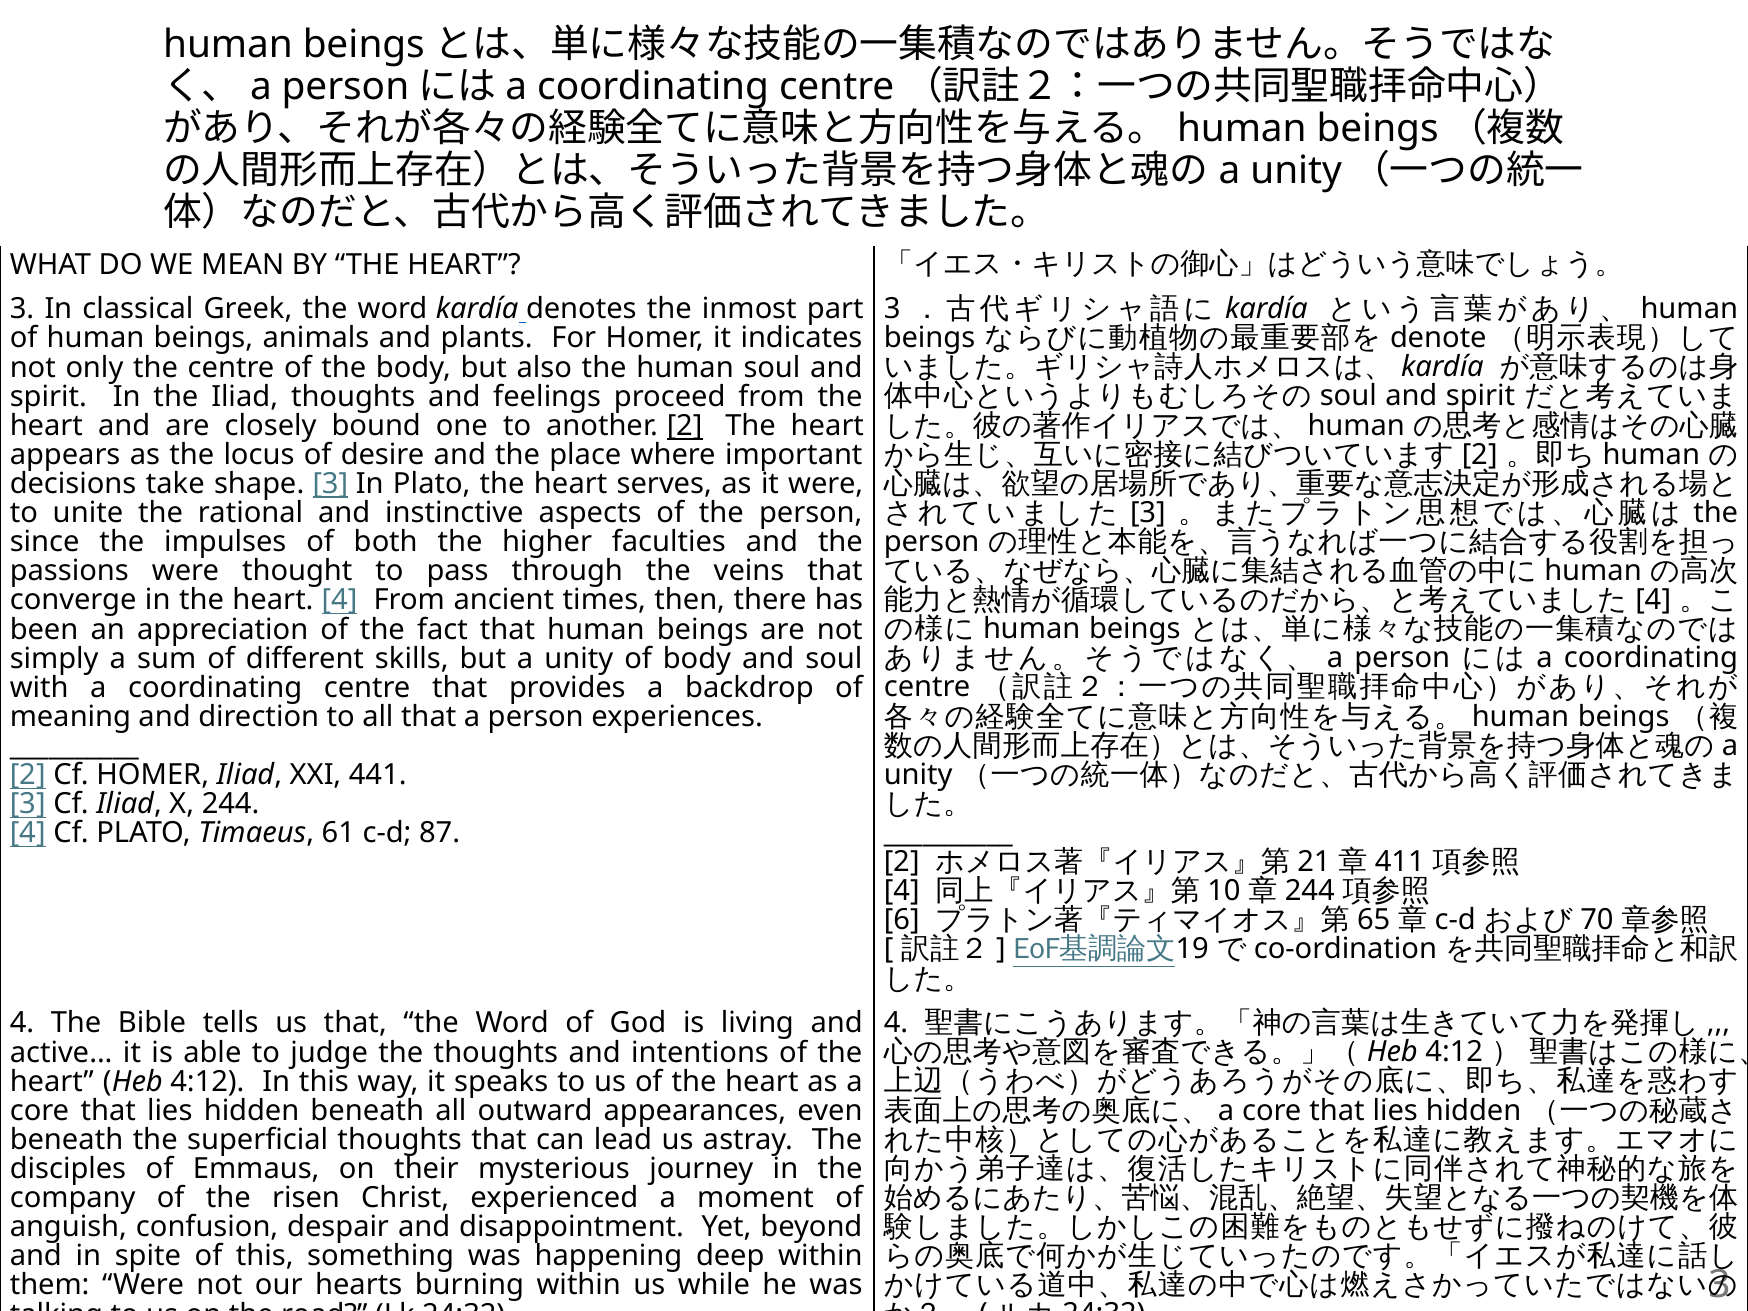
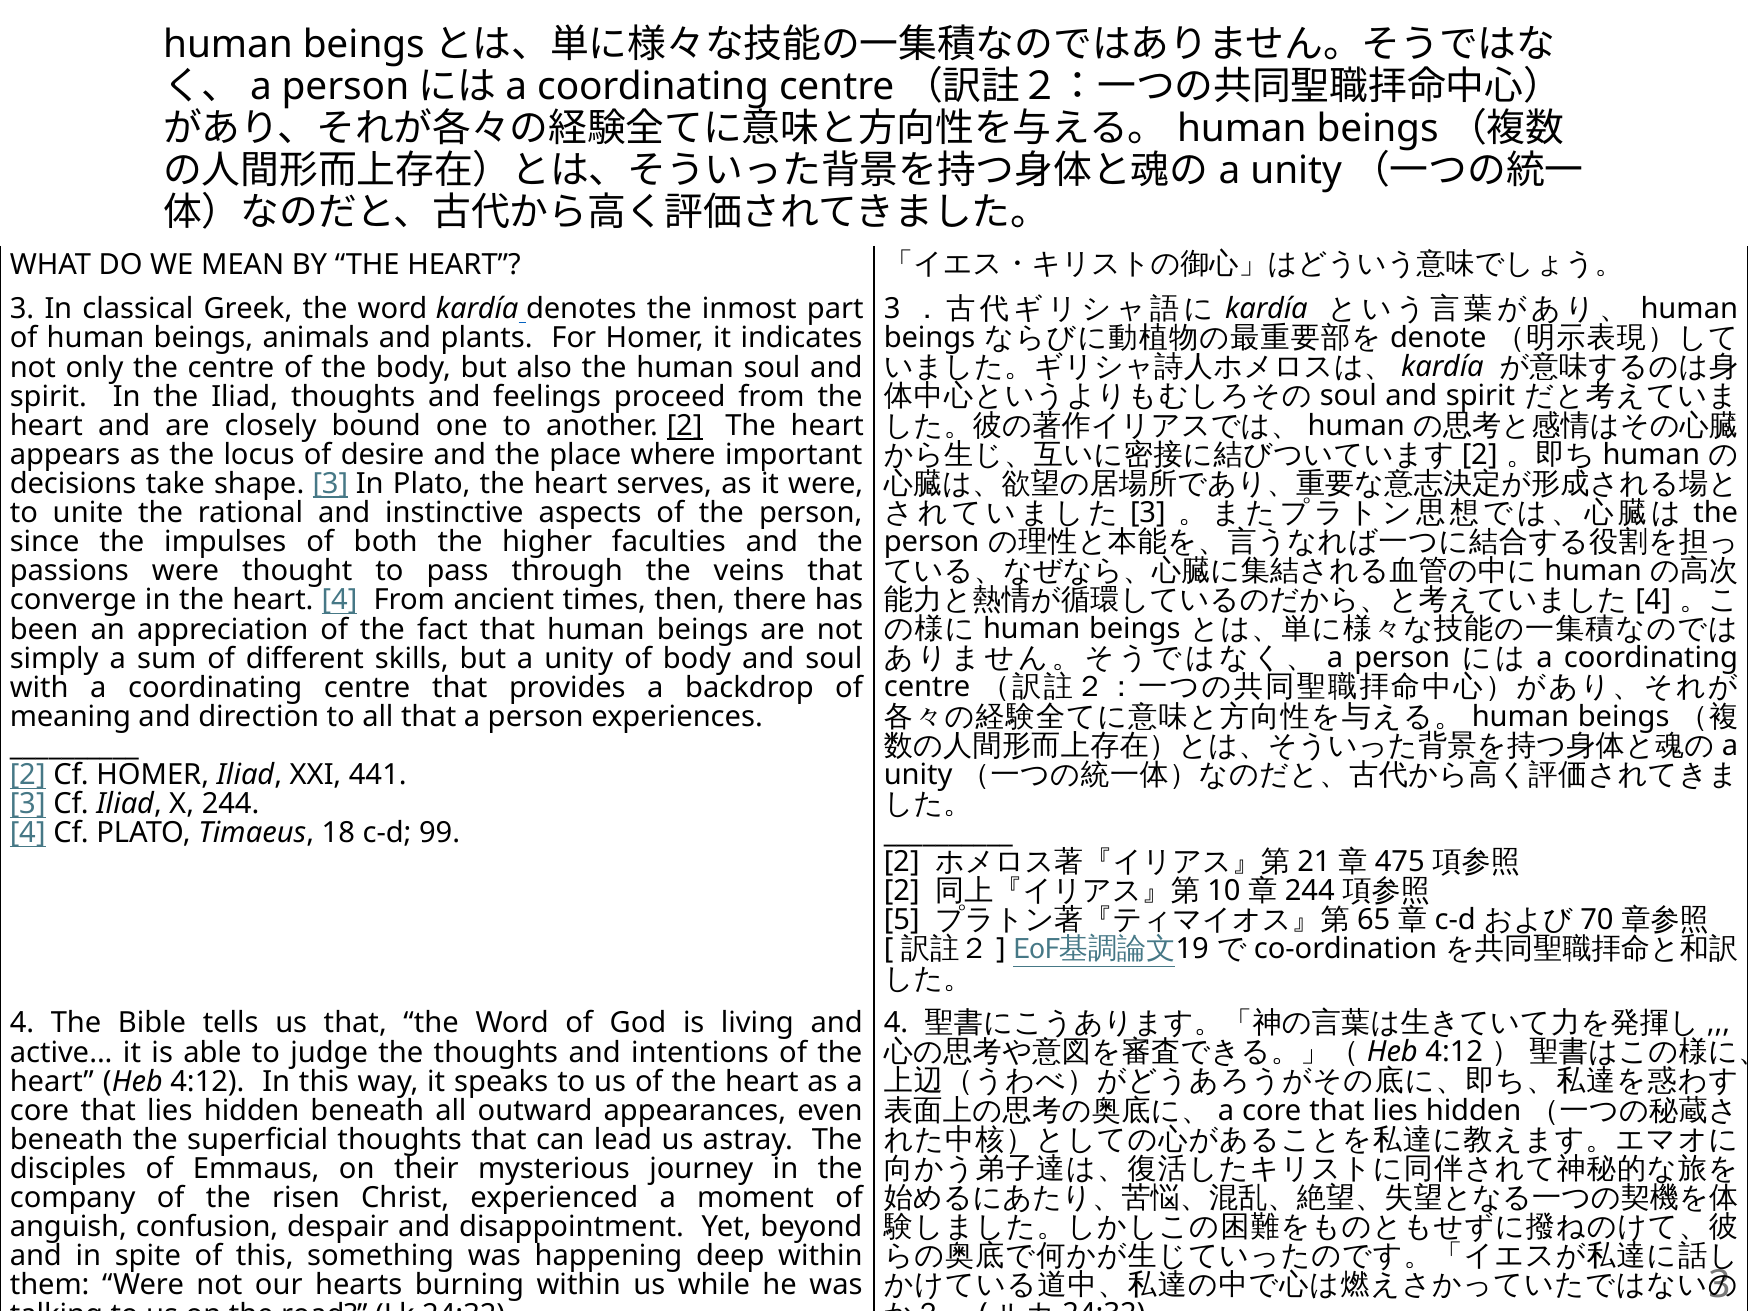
61: 61 -> 18
87: 87 -> 99
411: 411 -> 475
4 at (902, 891): 4 -> 2
6: 6 -> 5
